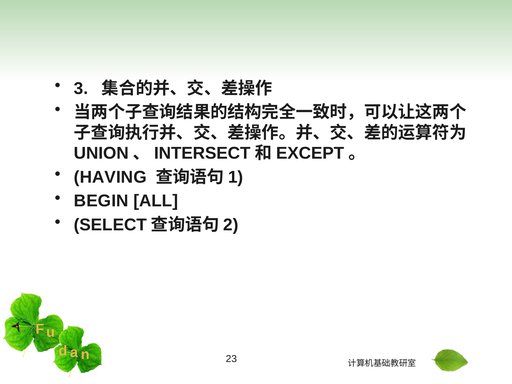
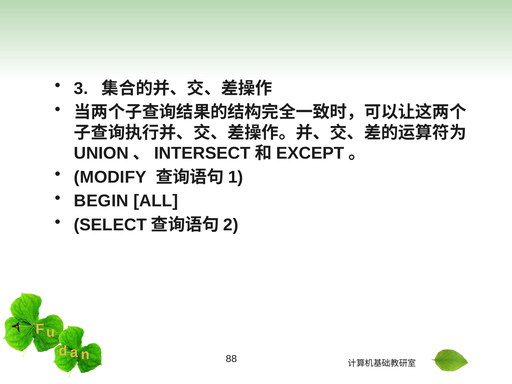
HAVING: HAVING -> MODIFY
23: 23 -> 88
